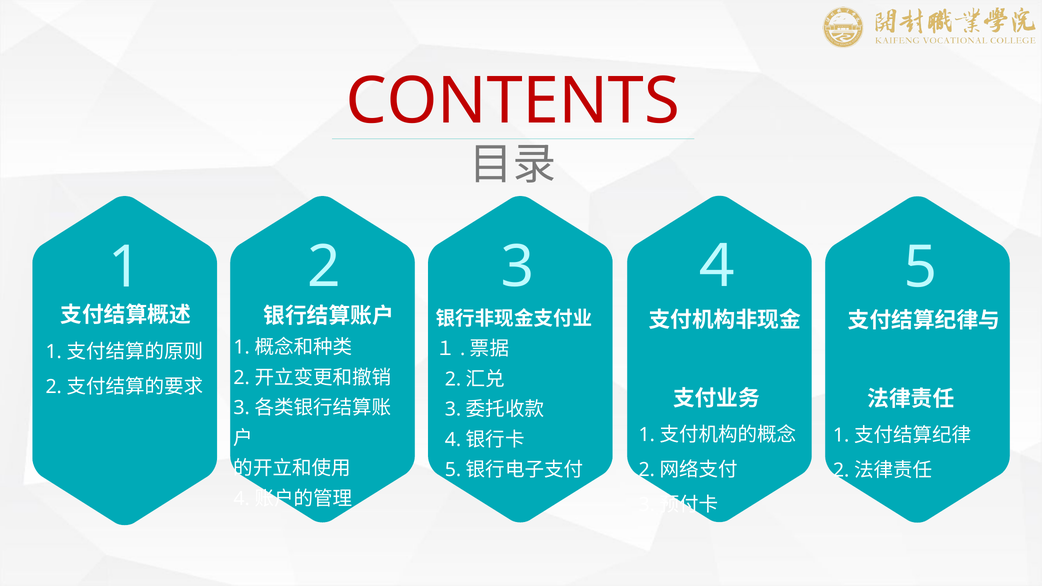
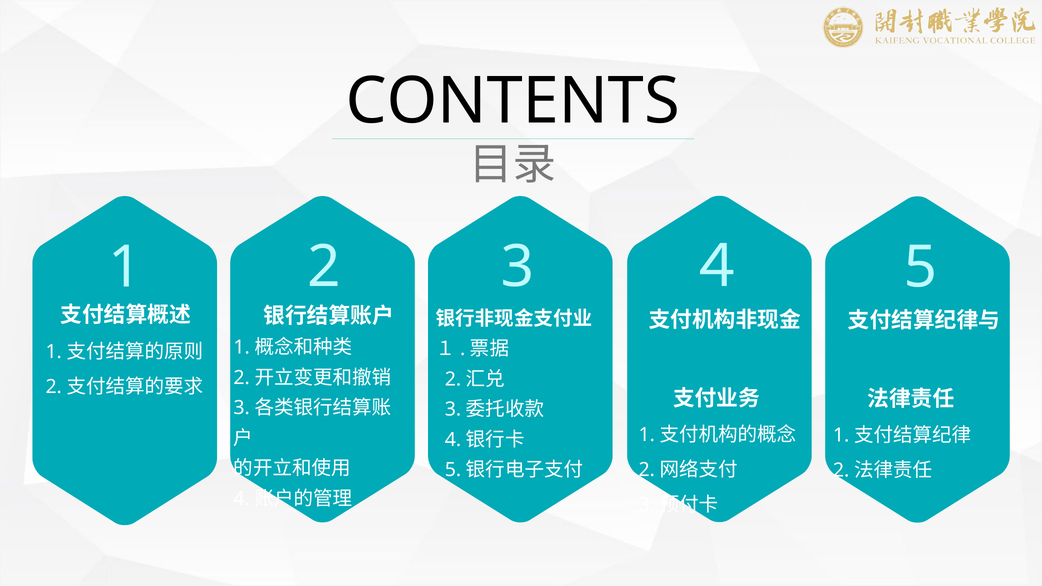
CONTENTS colour: red -> black
